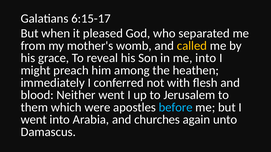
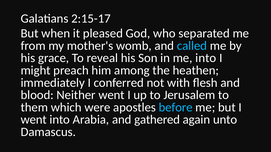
6:15-17: 6:15-17 -> 2:15-17
called colour: yellow -> light blue
churches: churches -> gathered
